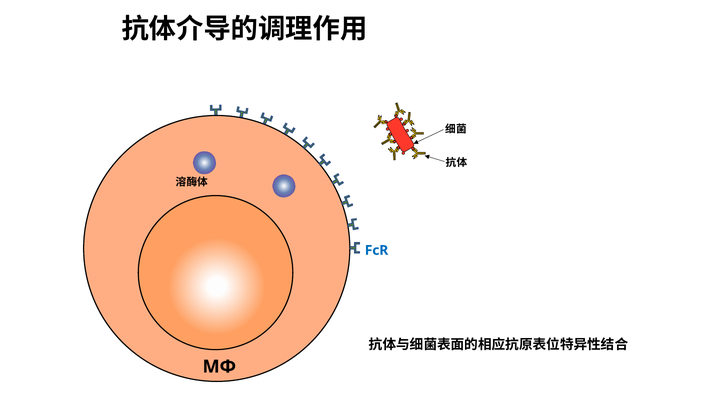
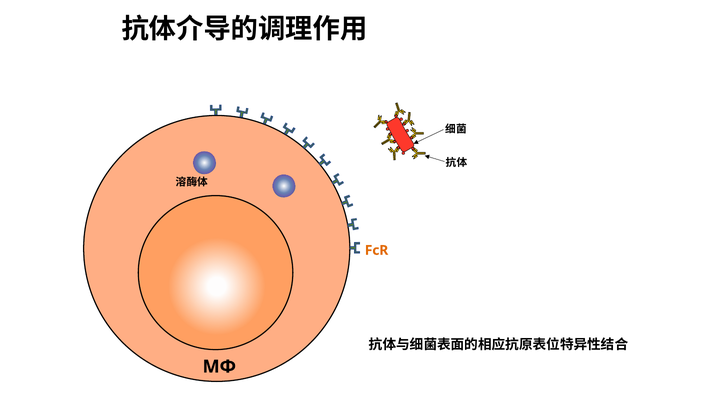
FcR colour: blue -> orange
